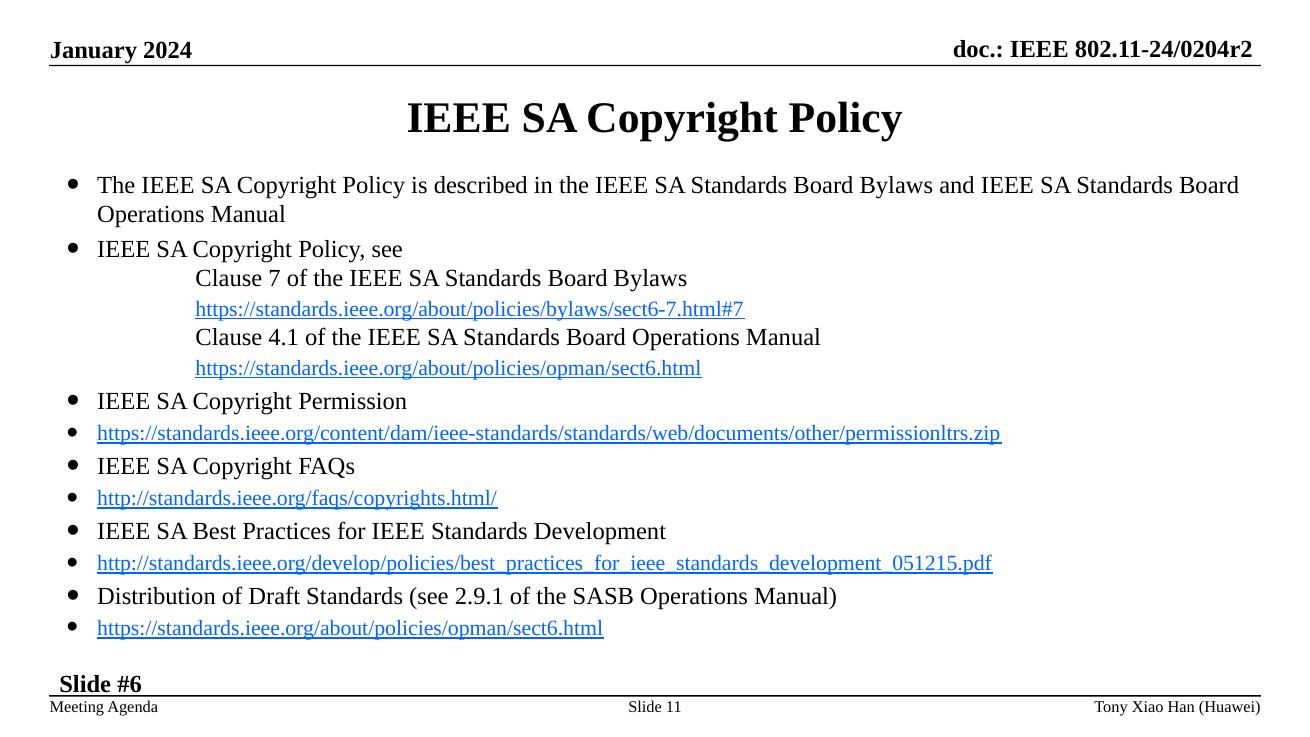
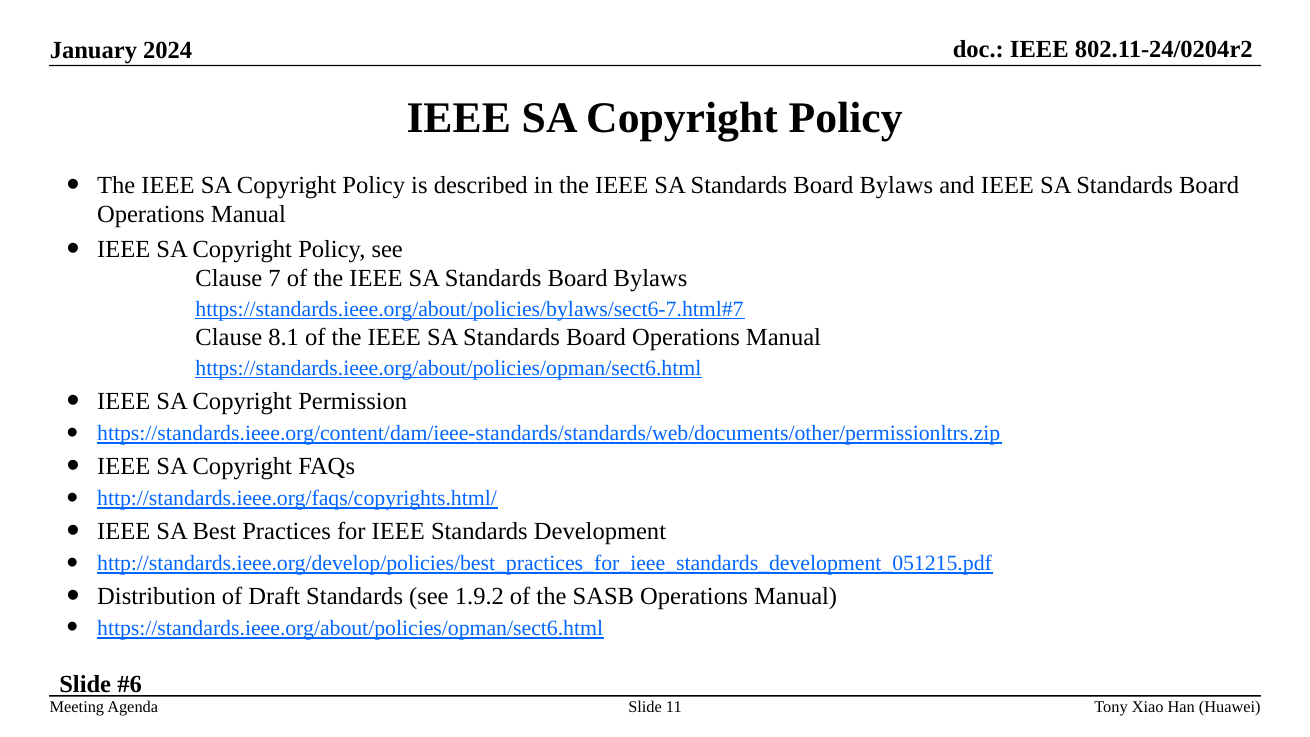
4.1: 4.1 -> 8.1
2.9.1: 2.9.1 -> 1.9.2
